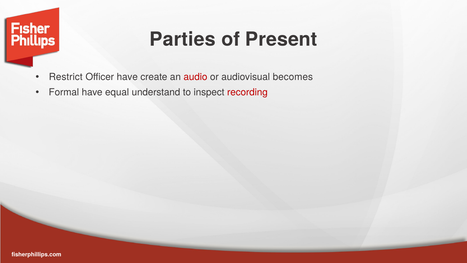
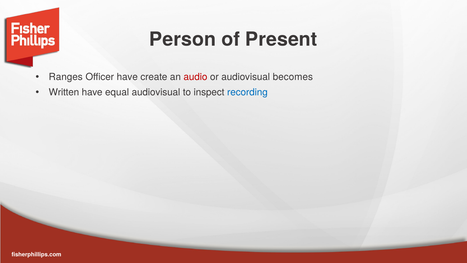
Parties: Parties -> Person
Restrict: Restrict -> Ranges
Formal: Formal -> Written
equal understand: understand -> audiovisual
recording colour: red -> blue
